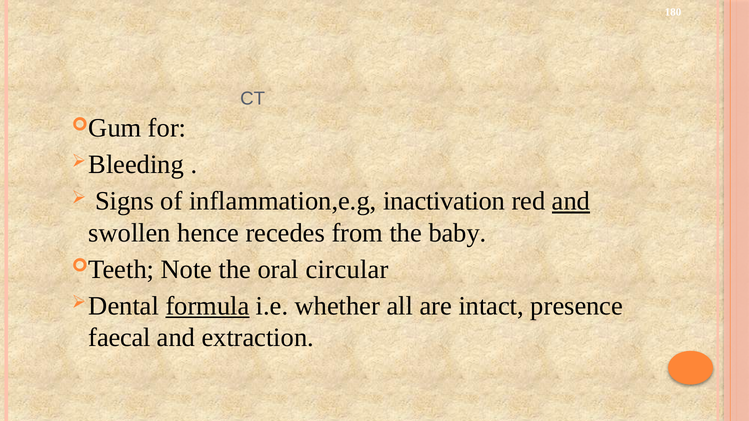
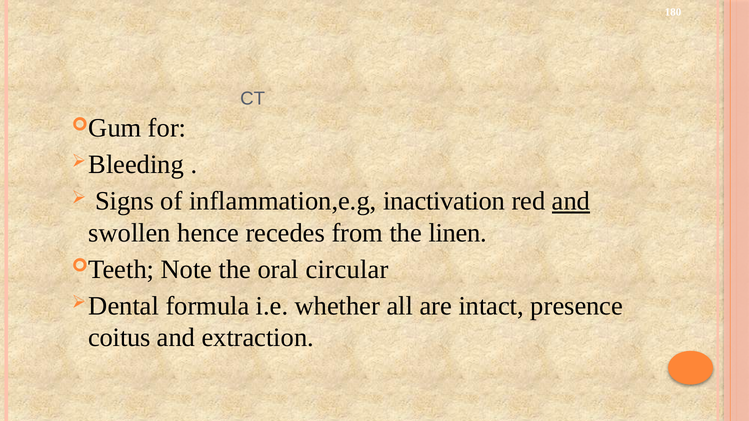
baby: baby -> linen
formula underline: present -> none
faecal: faecal -> coitus
